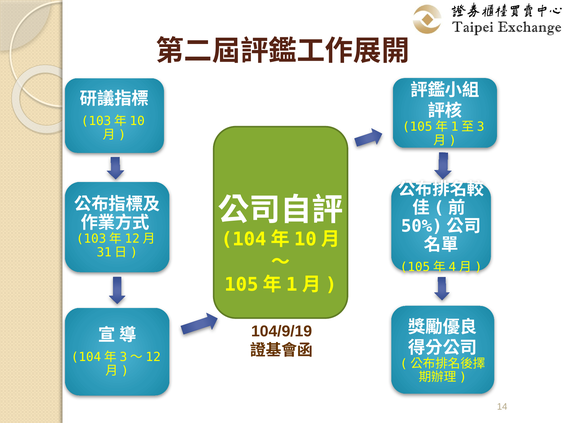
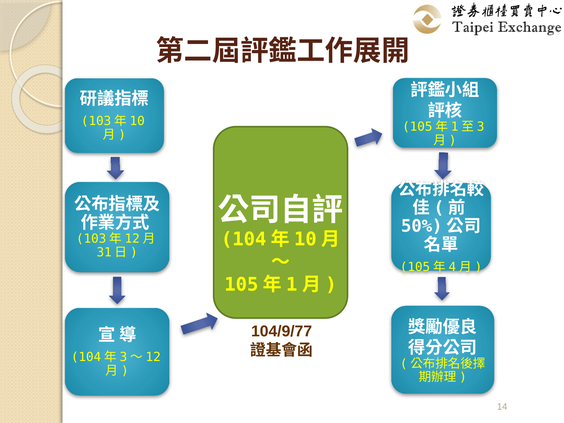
104/9/19: 104/9/19 -> 104/9/77
